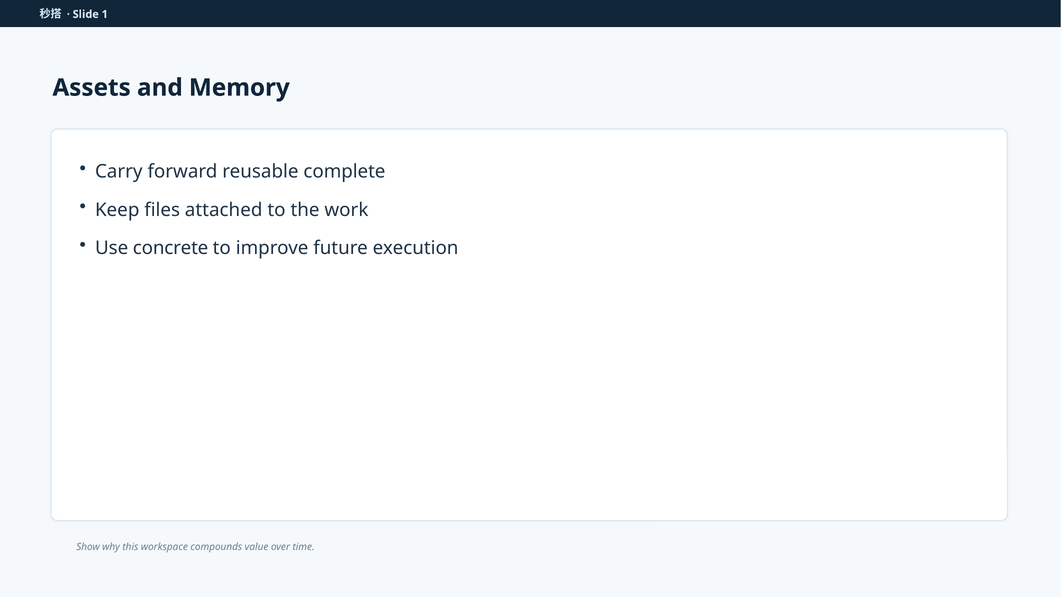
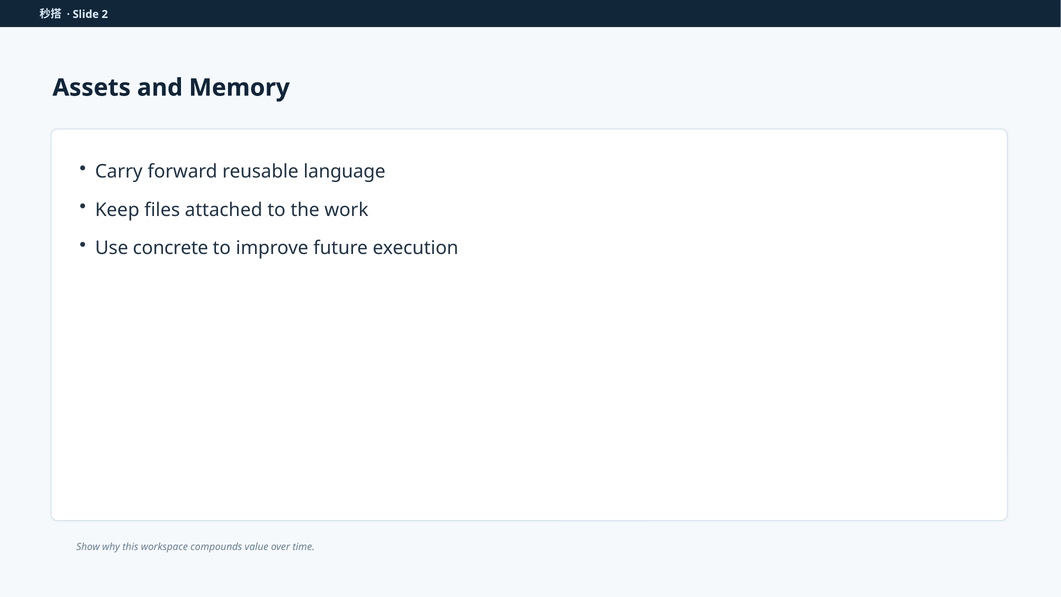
1: 1 -> 2
complete: complete -> language
